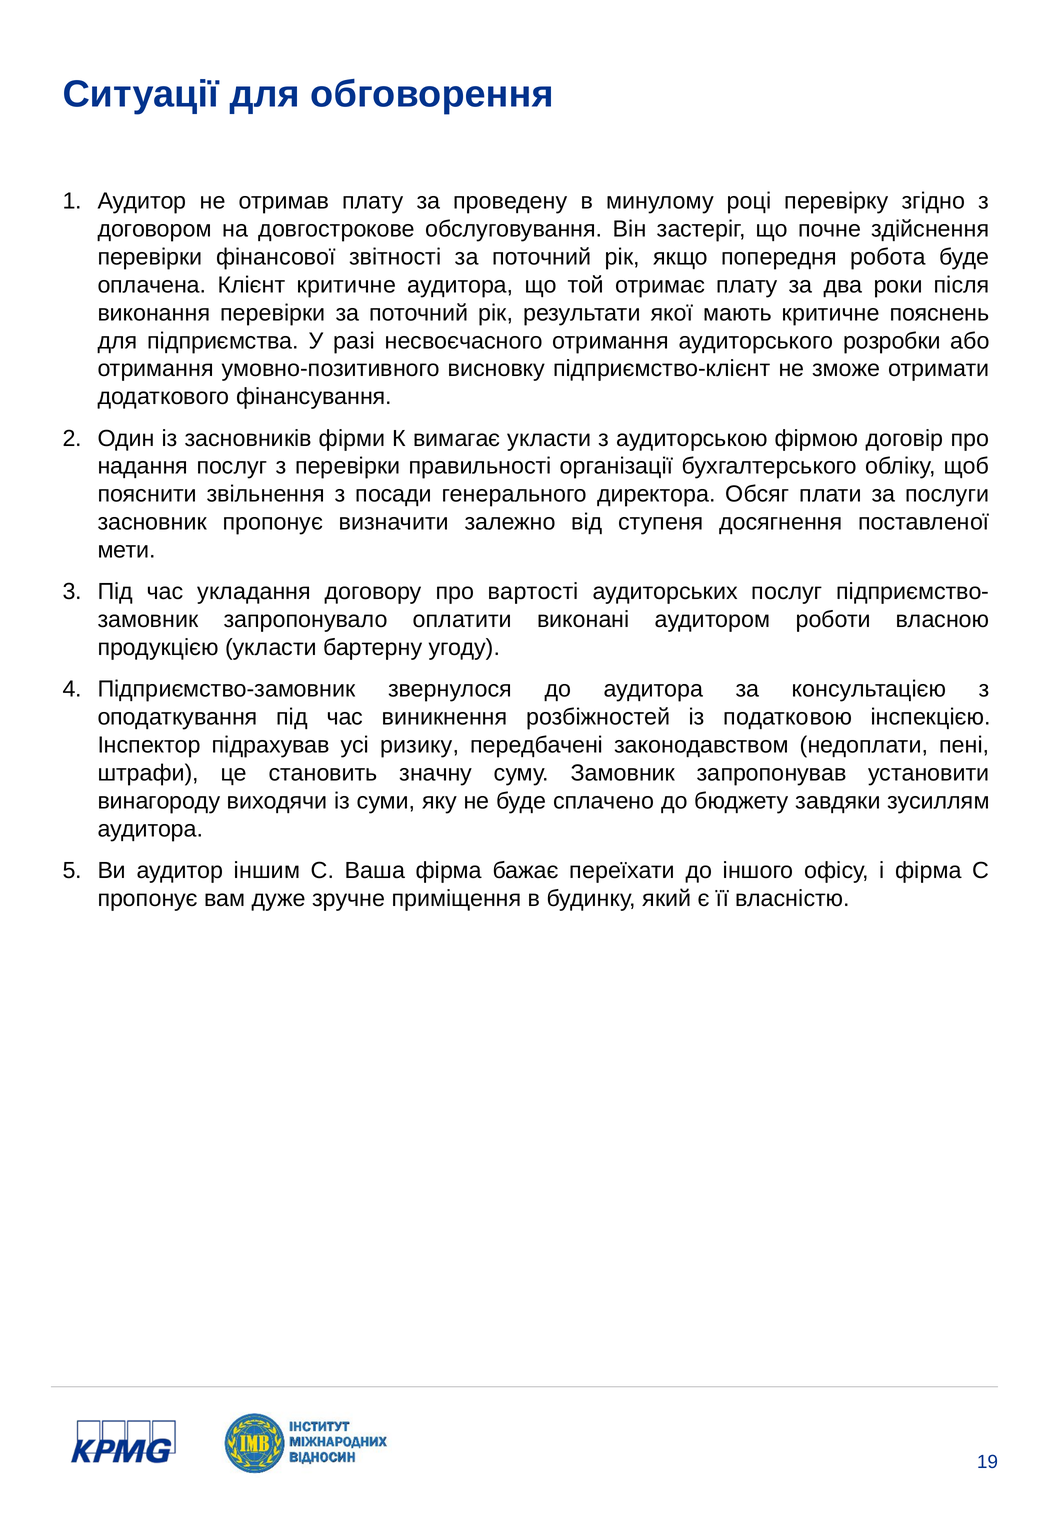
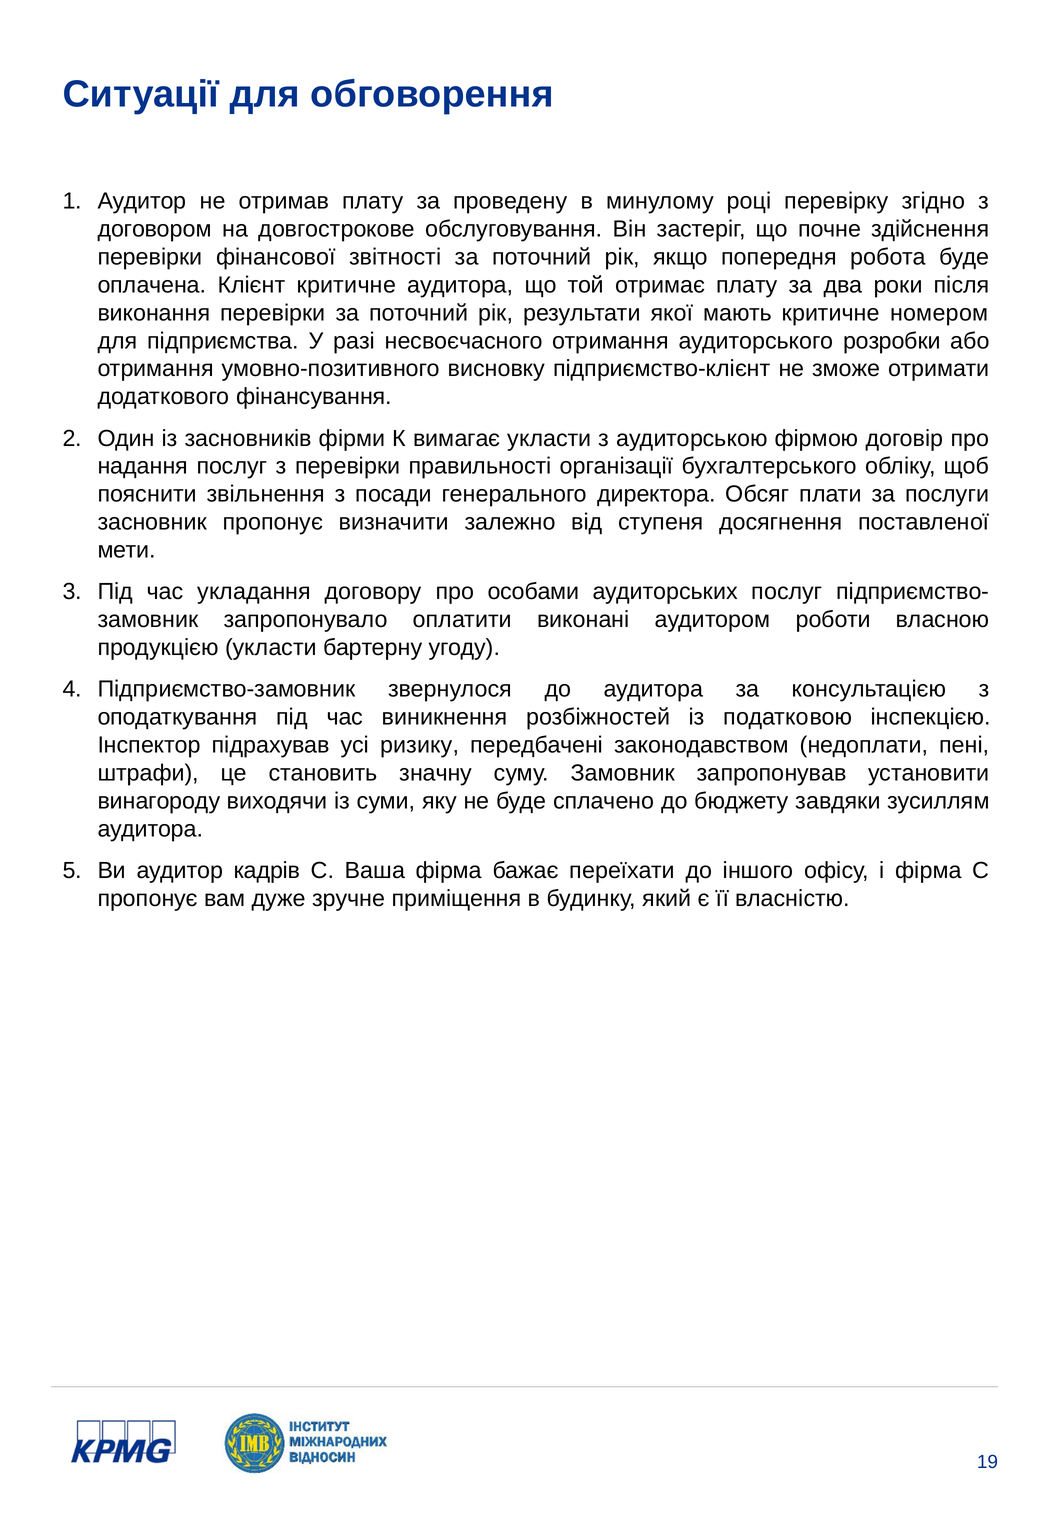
пояснень: пояснень -> номером
вартості: вартості -> особами
іншим: іншим -> кадрів
